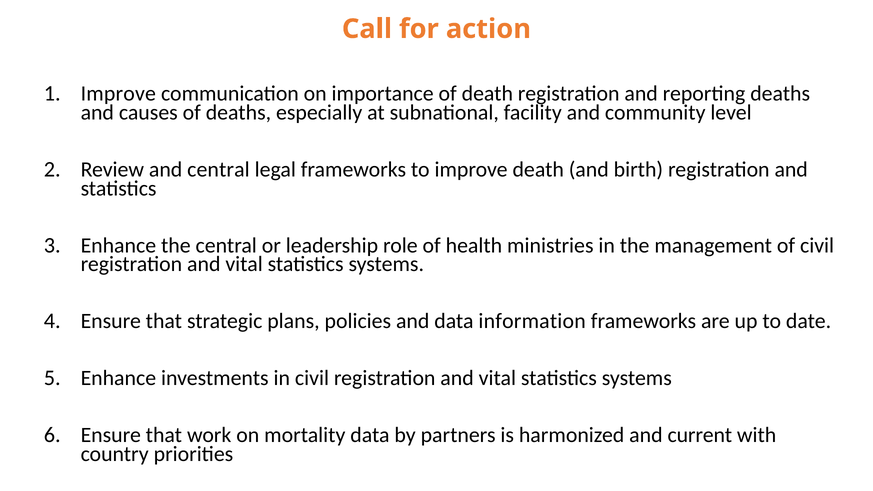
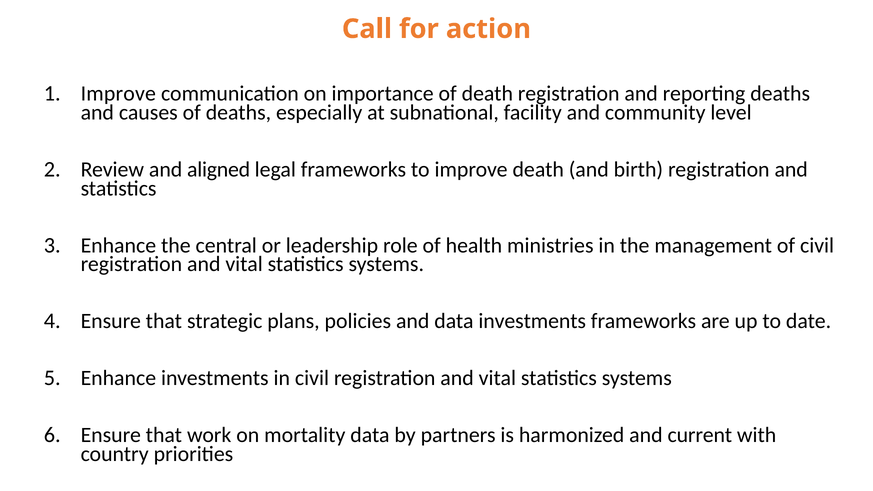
and central: central -> aligned
data information: information -> investments
